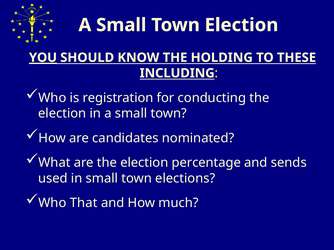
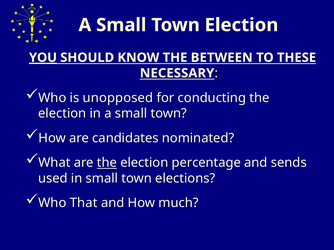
HOLDING: HOLDING -> BETWEEN
INCLUDING: INCLUDING -> NECESSARY
registration: registration -> unopposed
the at (107, 163) underline: none -> present
